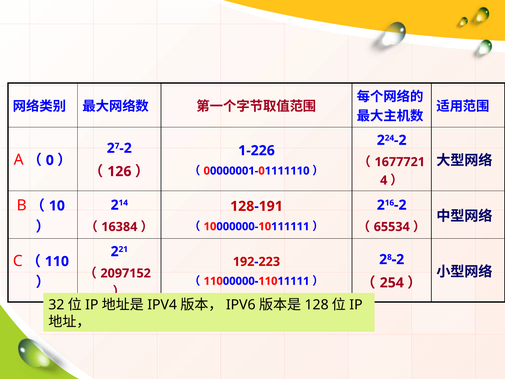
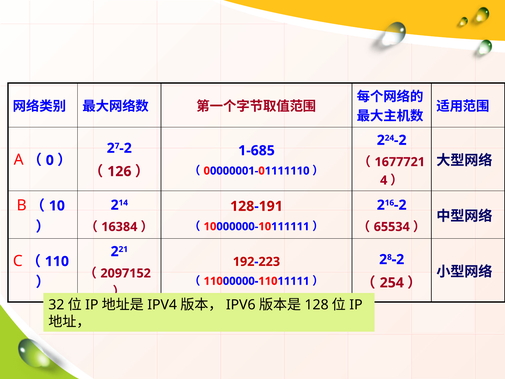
1-226: 1-226 -> 1-685
